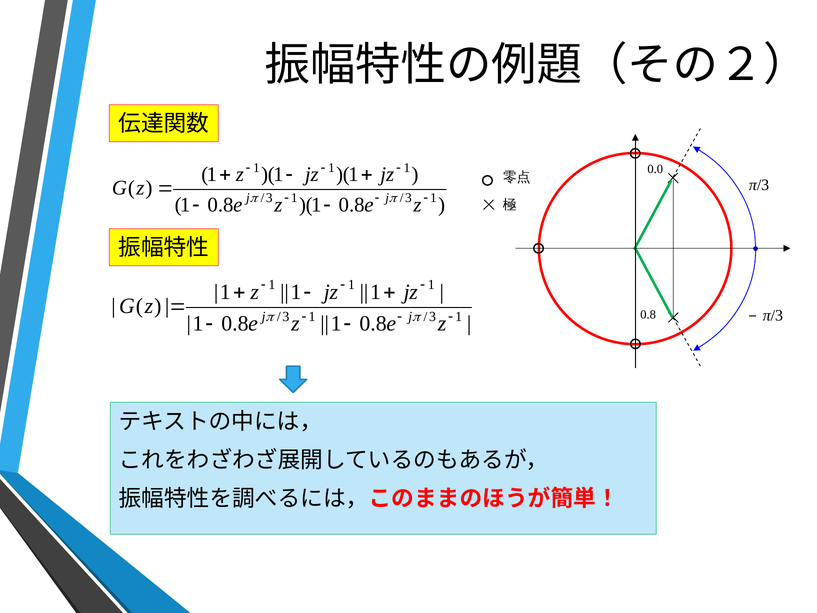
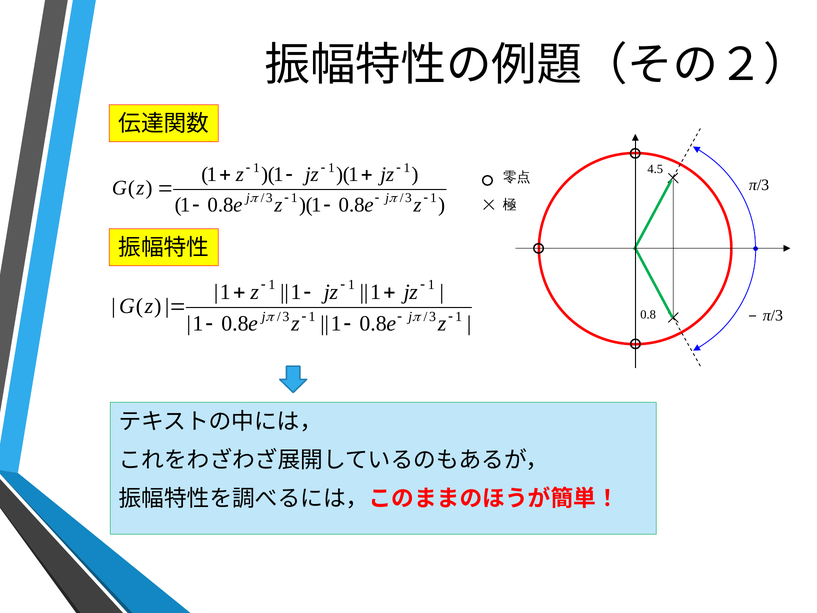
0.0: 0.0 -> 4.5
